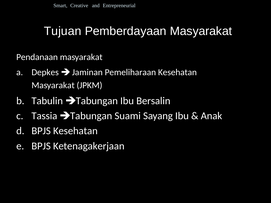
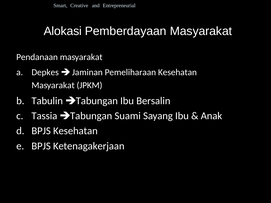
Tujuan: Tujuan -> Alokasi
